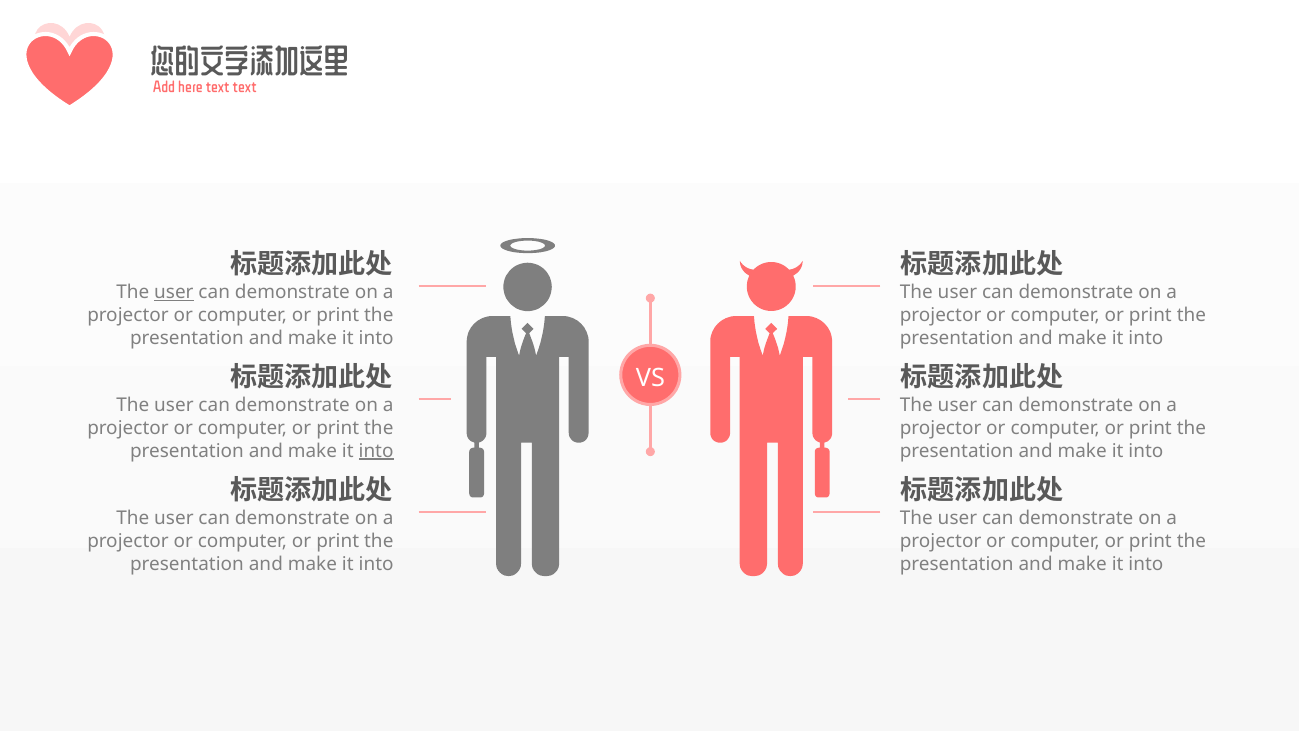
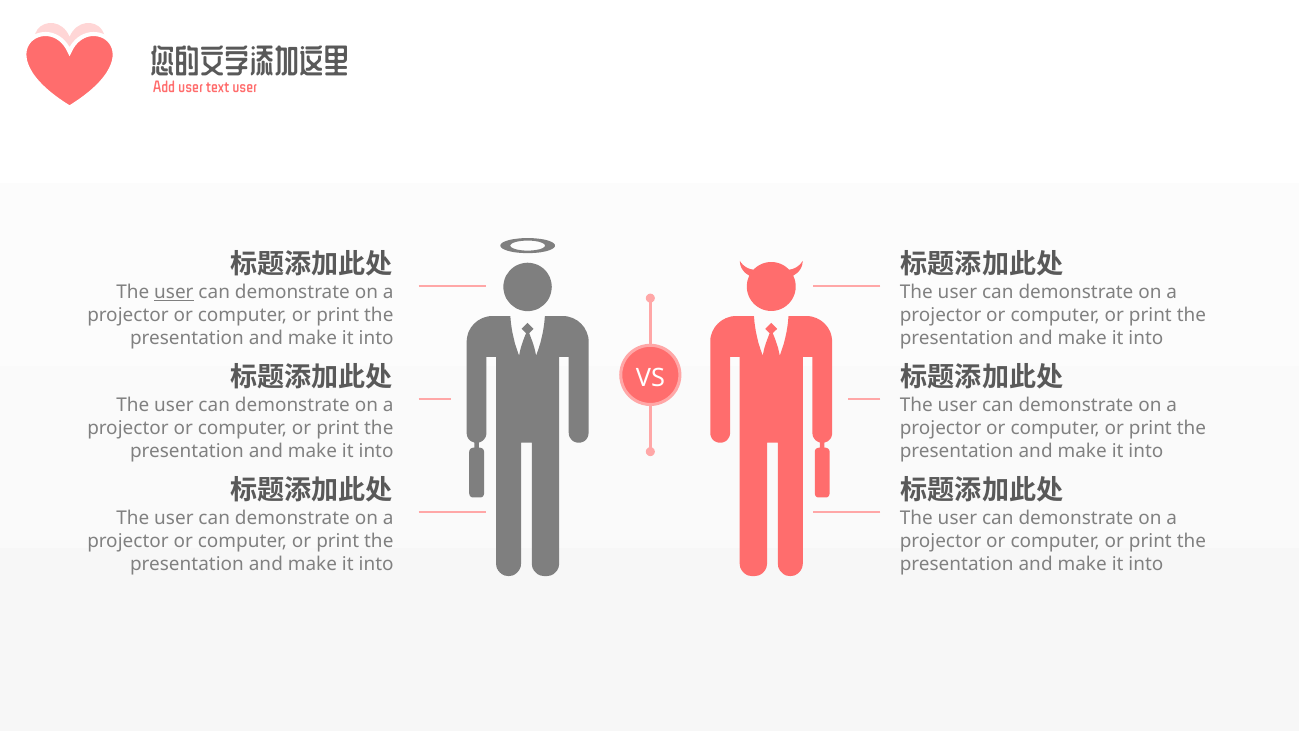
Add here: here -> user
text text: text -> user
into at (376, 451) underline: present -> none
